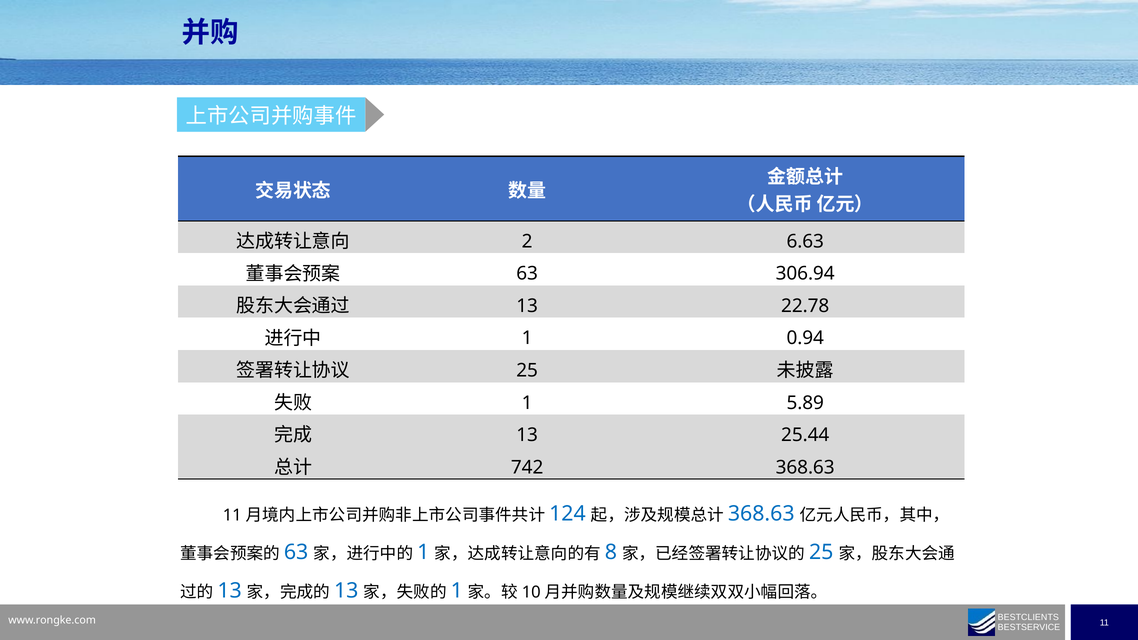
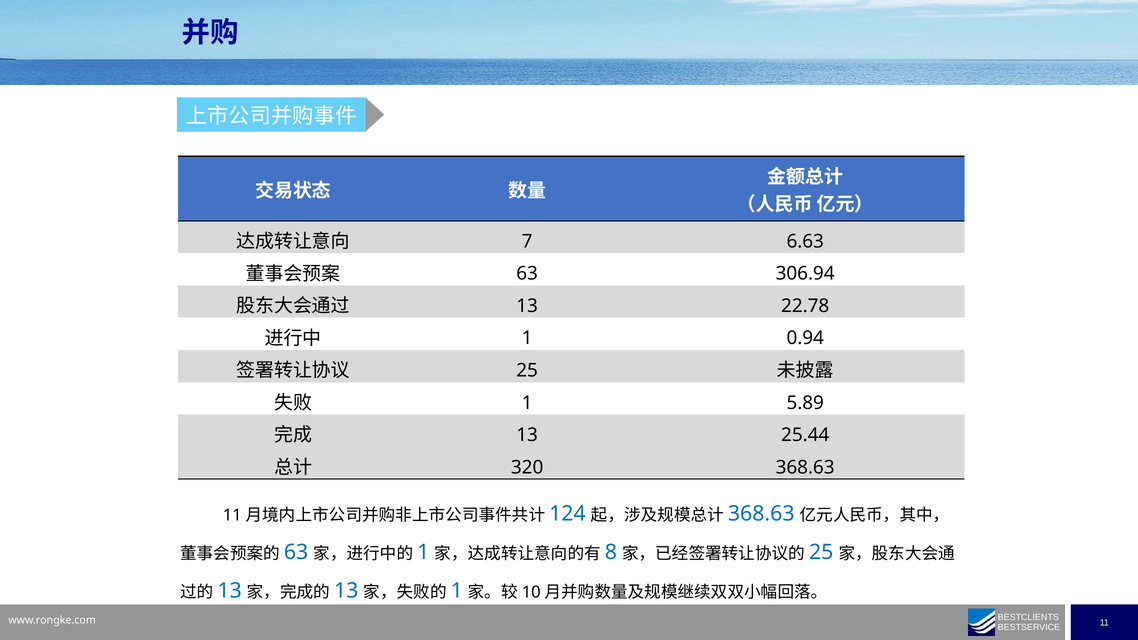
2: 2 -> 7
742: 742 -> 320
